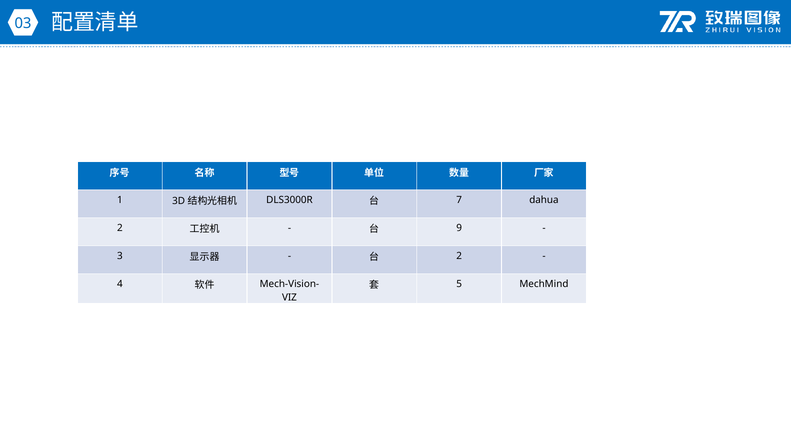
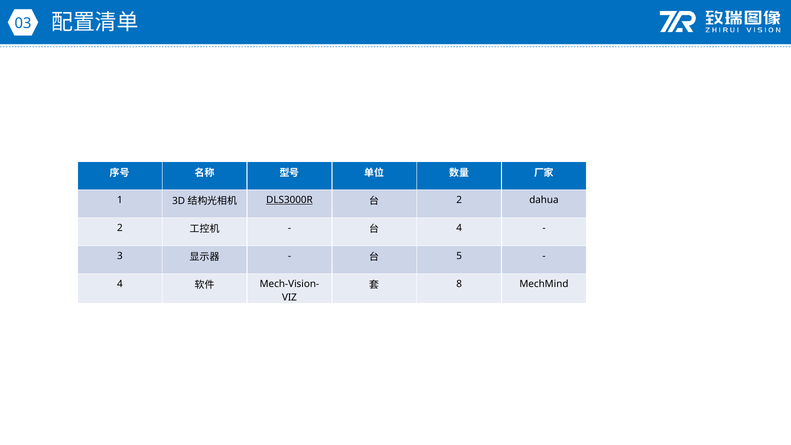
DLS3000R underline: none -> present
7 at (459, 200): 7 -> 2
9 at (459, 228): 9 -> 4
2 at (459, 256): 2 -> 5
5: 5 -> 8
